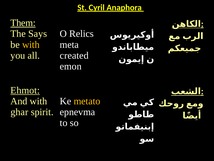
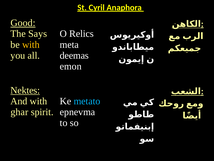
Them: Them -> Good
created: created -> deemas
Ehmot: Ehmot -> Nektes
metato colour: yellow -> light blue
